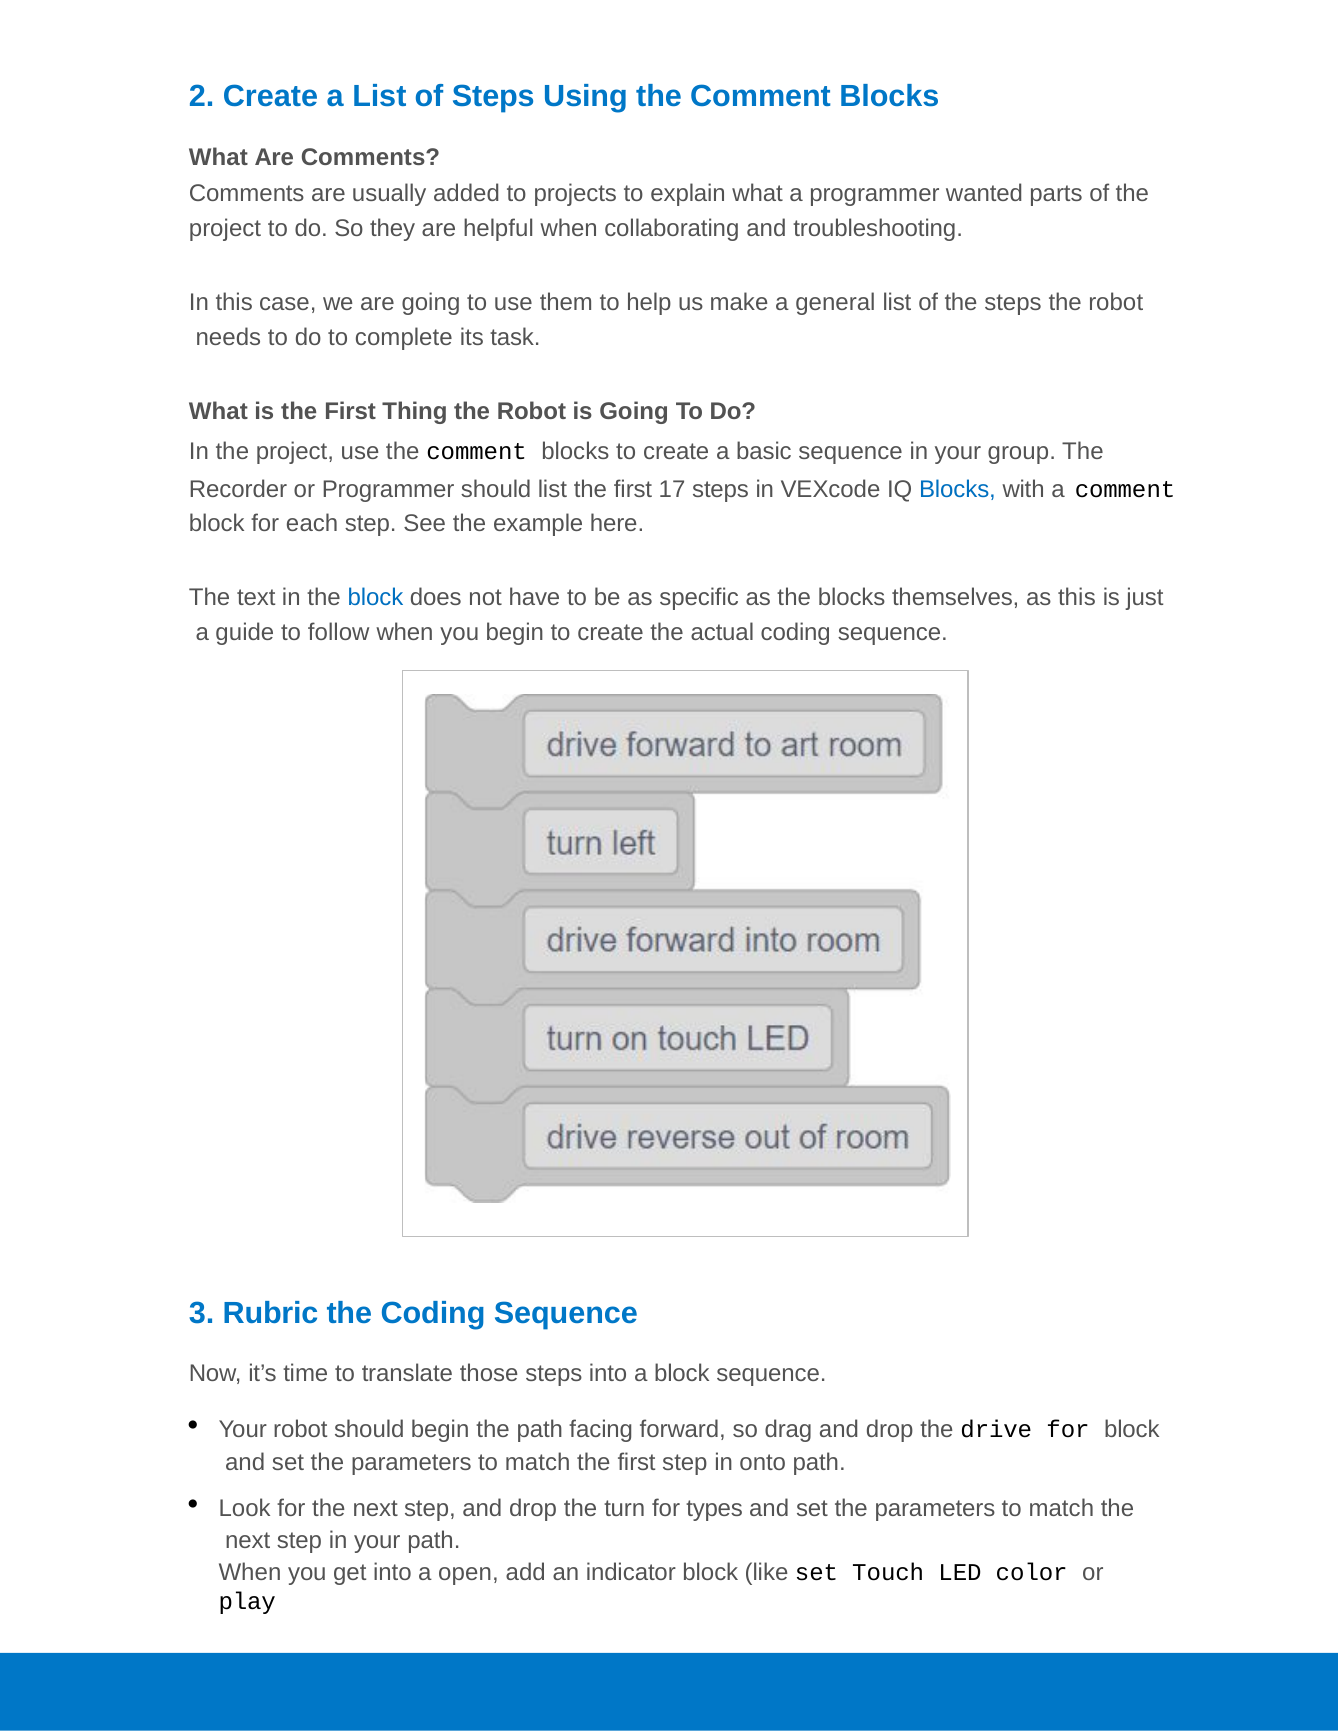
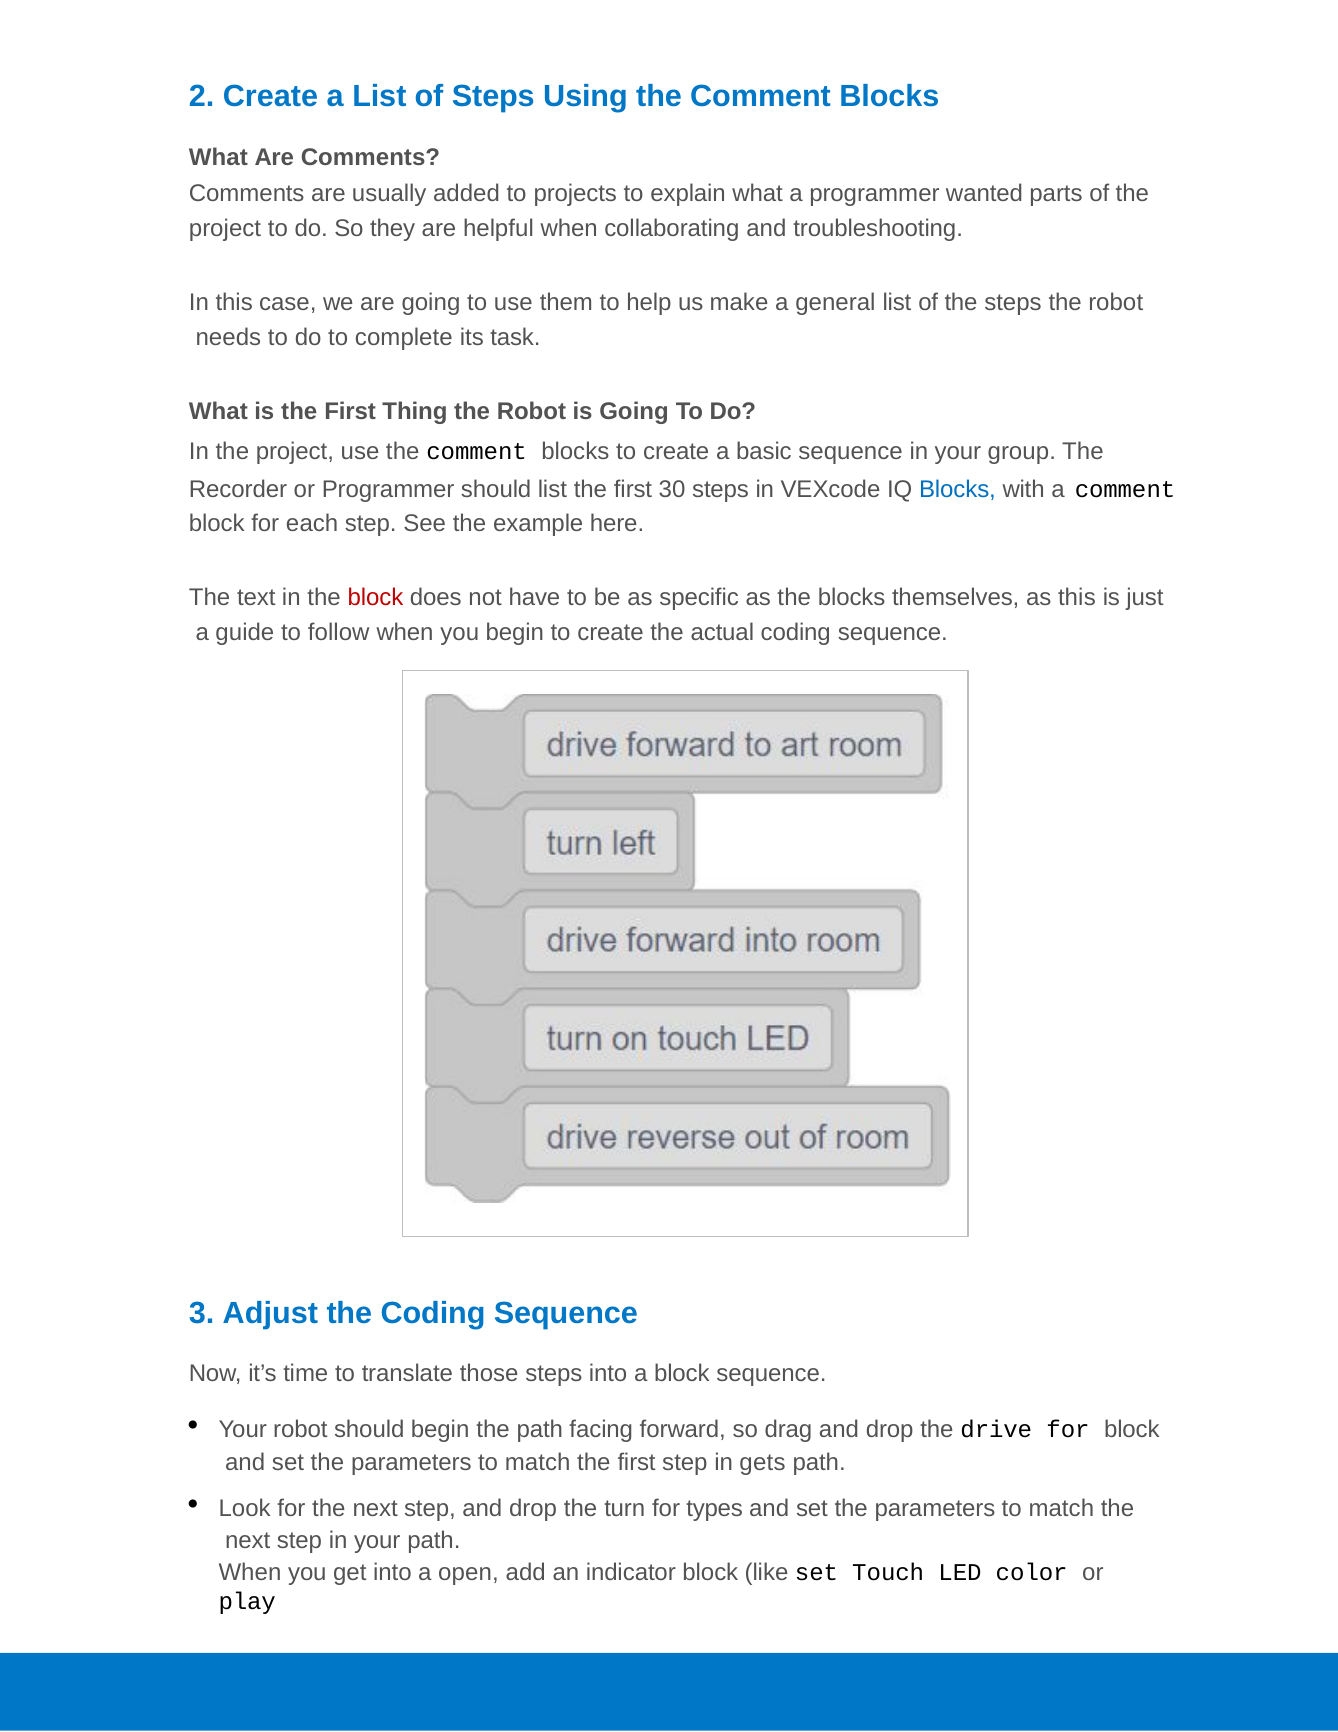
17: 17 -> 30
block at (375, 597) colour: blue -> red
Rubric: Rubric -> Adjust
onto: onto -> gets
